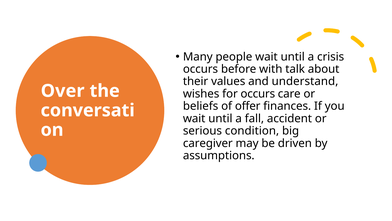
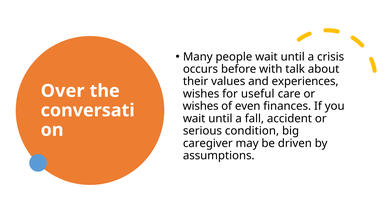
understand: understand -> experiences
for occurs: occurs -> useful
beliefs at (201, 106): beliefs -> wishes
offer: offer -> even
